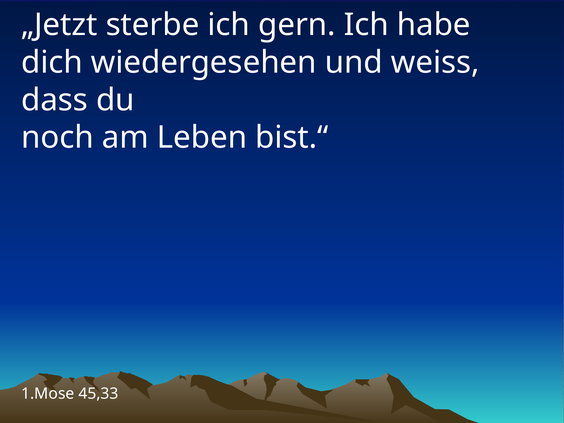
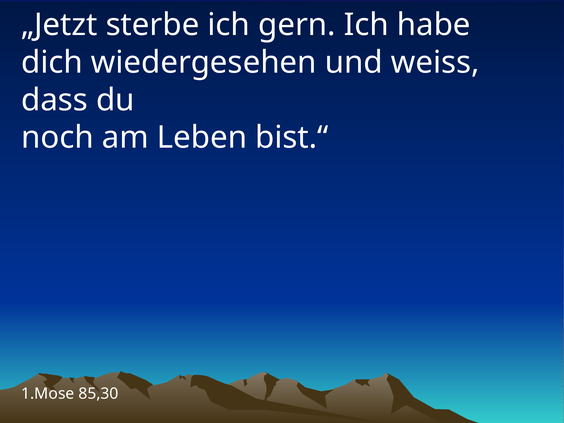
45,33: 45,33 -> 85,30
